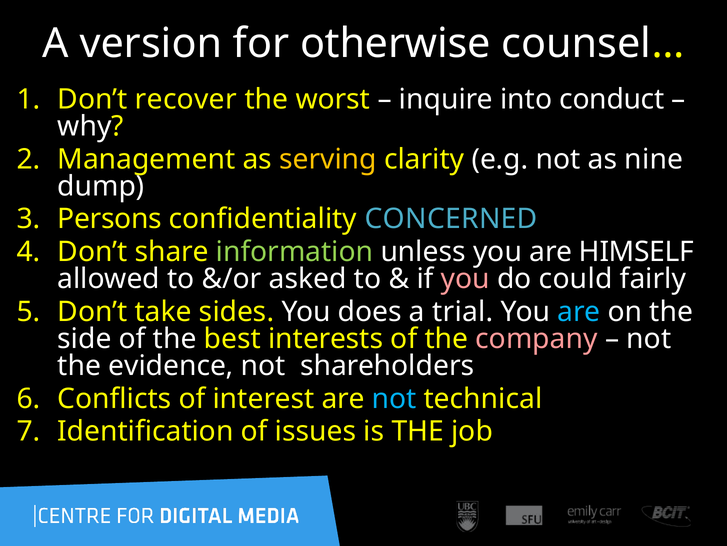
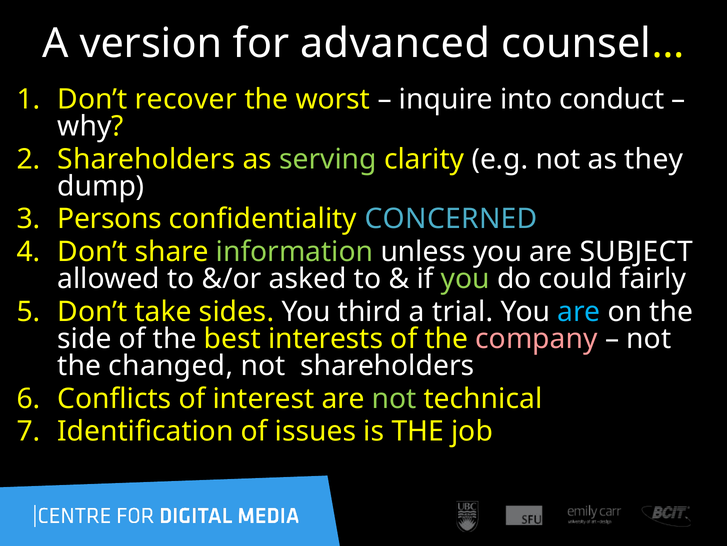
otherwise: otherwise -> advanced
Management at (146, 159): Management -> Shareholders
serving colour: yellow -> light green
nine: nine -> they
HIMSELF: HIMSELF -> SUBJECT
you at (465, 279) colour: pink -> light green
does: does -> third
evidence: evidence -> changed
not at (394, 398) colour: light blue -> light green
